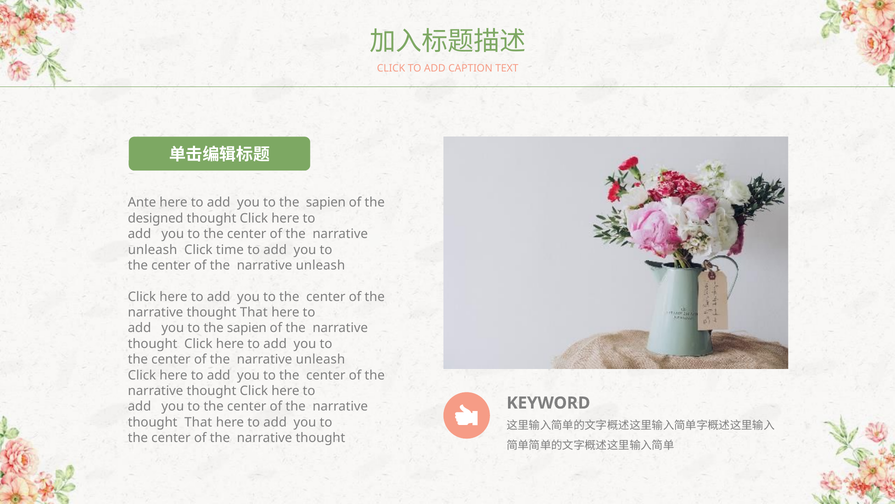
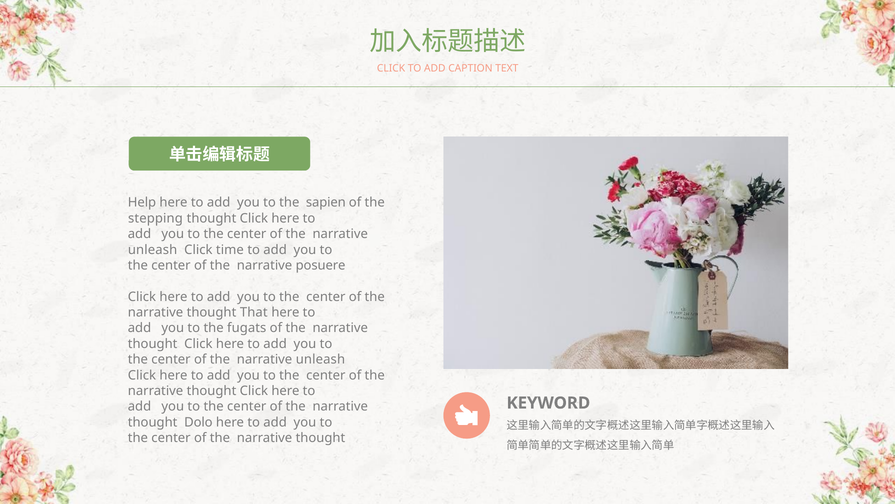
Ante: Ante -> Help
designed: designed -> stepping
unleash at (320, 265): unleash -> posuere
sapien at (247, 328): sapien -> fugats
That at (198, 422): That -> Dolo
